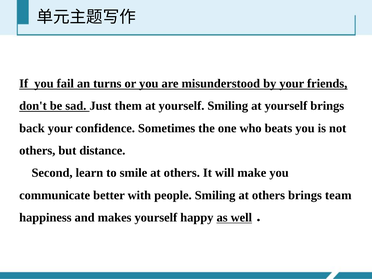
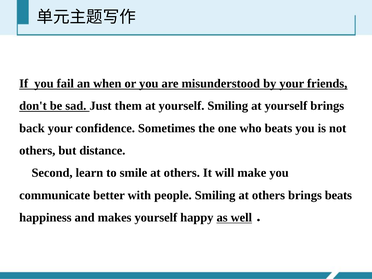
turns: turns -> when
brings team: team -> beats
